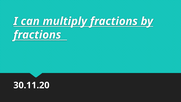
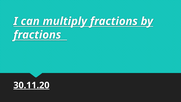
30.11.20 underline: none -> present
